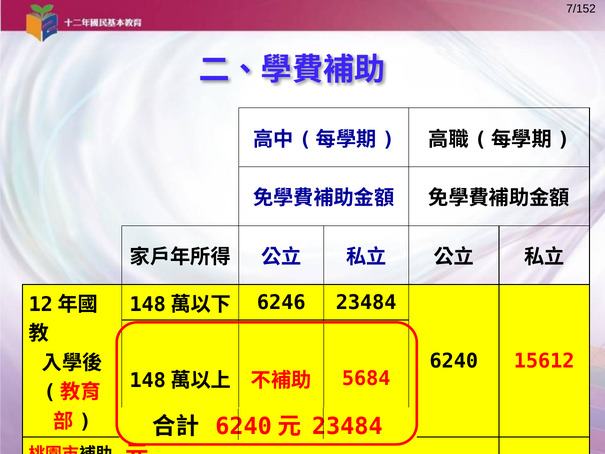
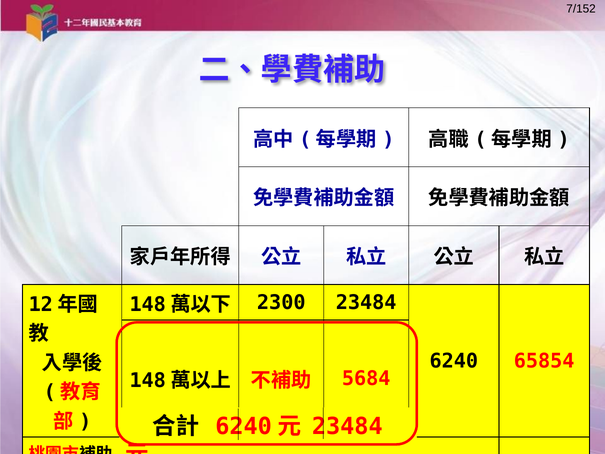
6246: 6246 -> 2300
15612: 15612 -> 65854
